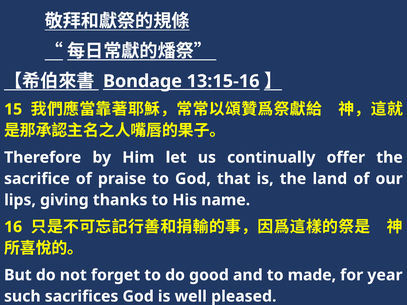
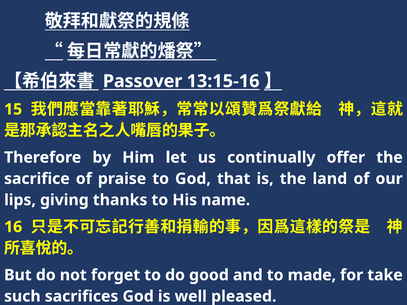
Bondage: Bondage -> Passover
year: year -> take
